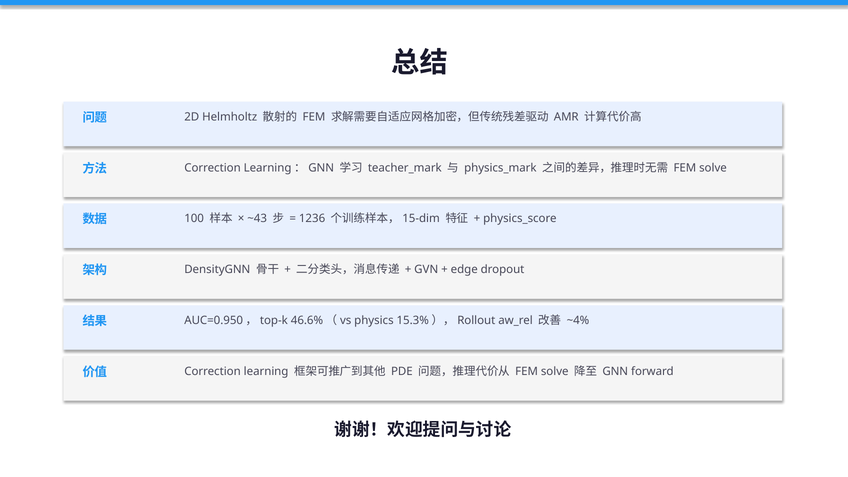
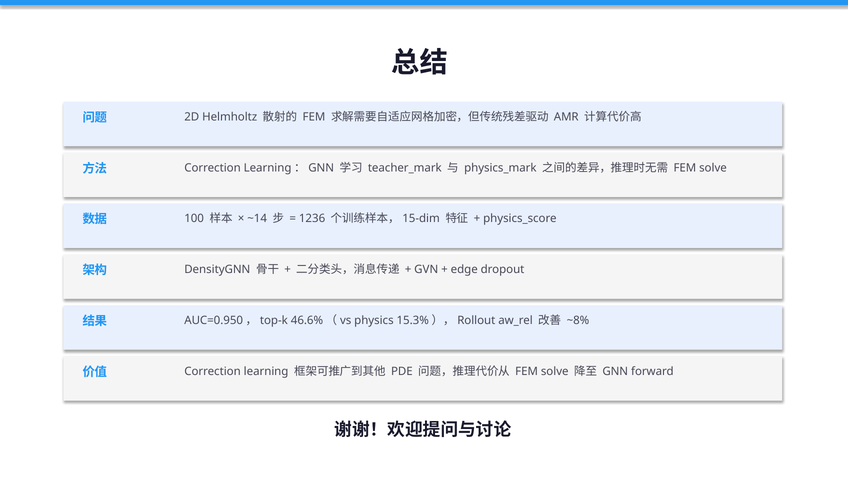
~43: ~43 -> ~14
~4%: ~4% -> ~8%
